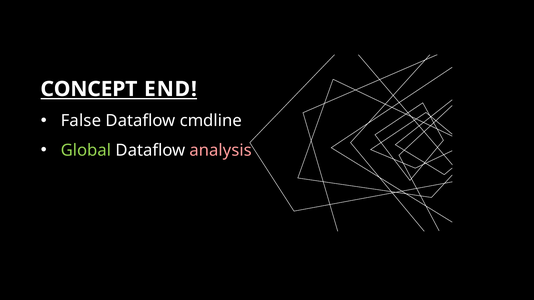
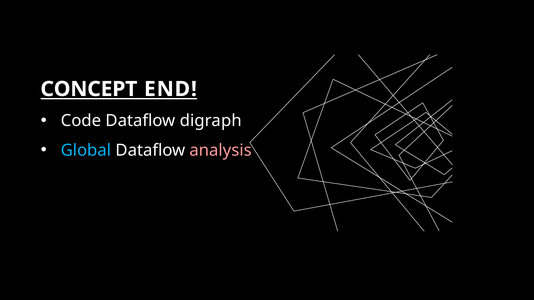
False: False -> Code
cmdline: cmdline -> digraph
Global colour: light green -> light blue
